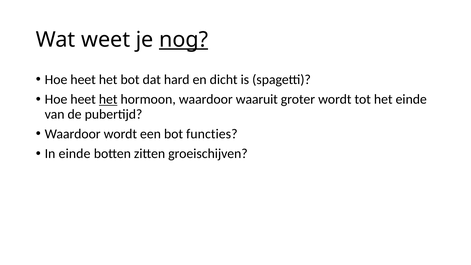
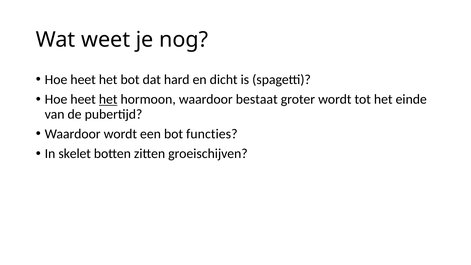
nog underline: present -> none
waaruit: waaruit -> bestaat
In einde: einde -> skelet
